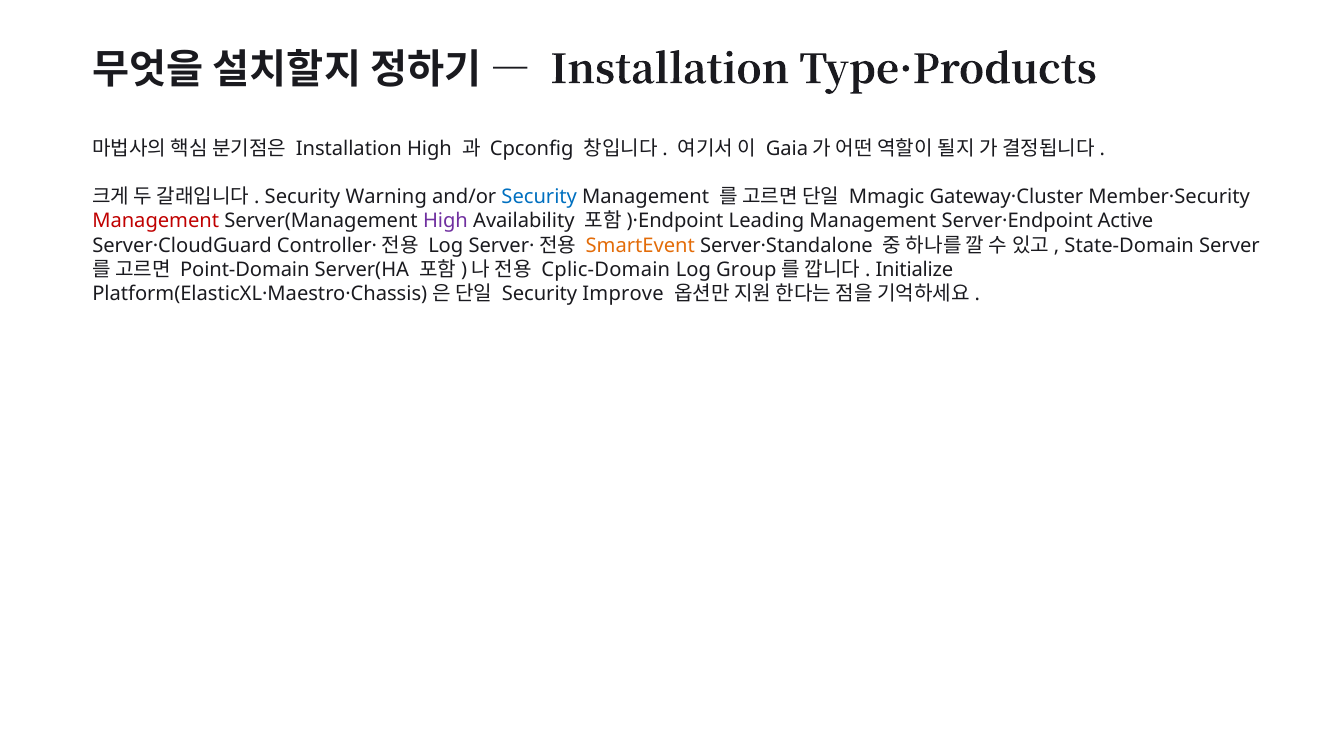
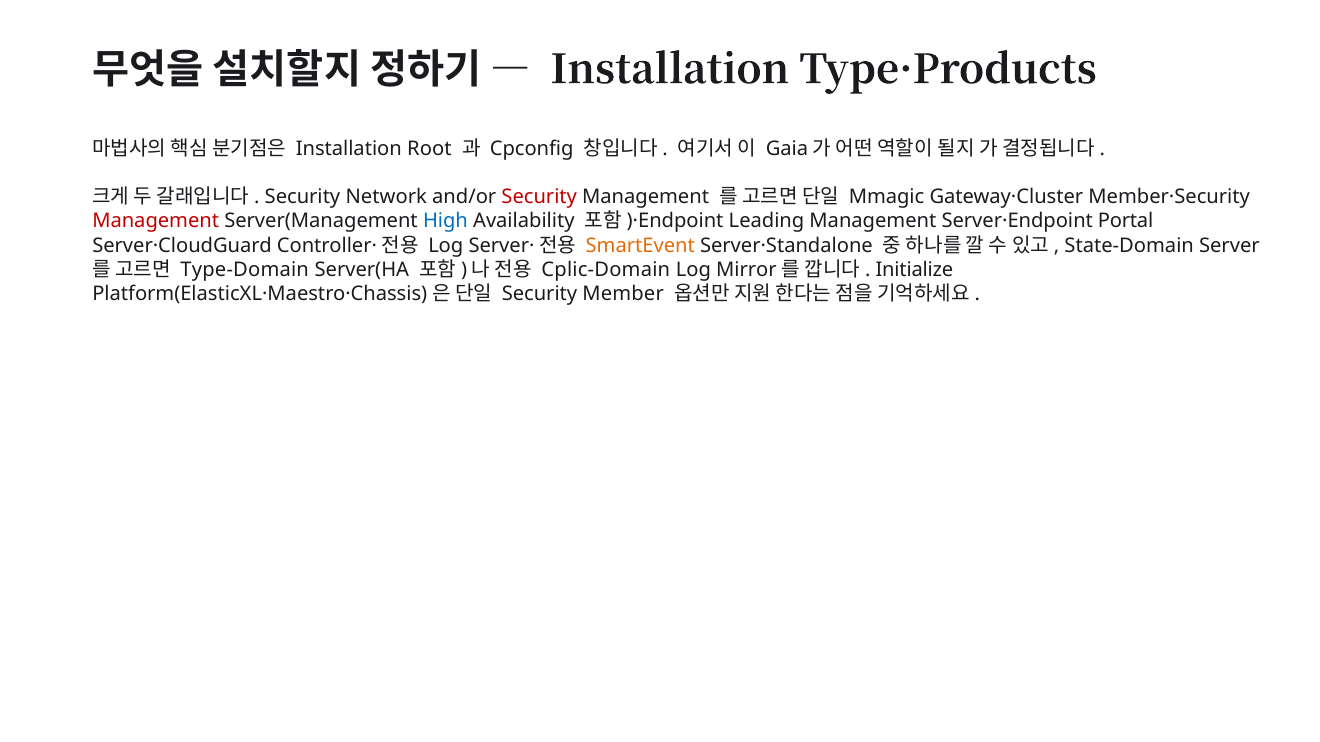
Installation High: High -> Root
Warning: Warning -> Network
Security at (539, 197) colour: blue -> red
High at (445, 221) colour: purple -> blue
Active: Active -> Portal
Point-Domain: Point-Domain -> Type-Domain
Group: Group -> Mirror
Improve: Improve -> Member
